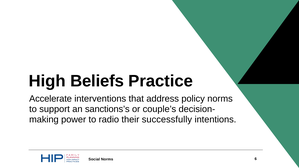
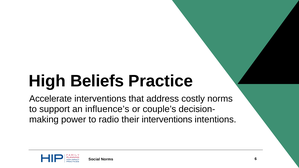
policy: policy -> costly
sanctions’s: sanctions’s -> influence’s
their successfully: successfully -> interventions
